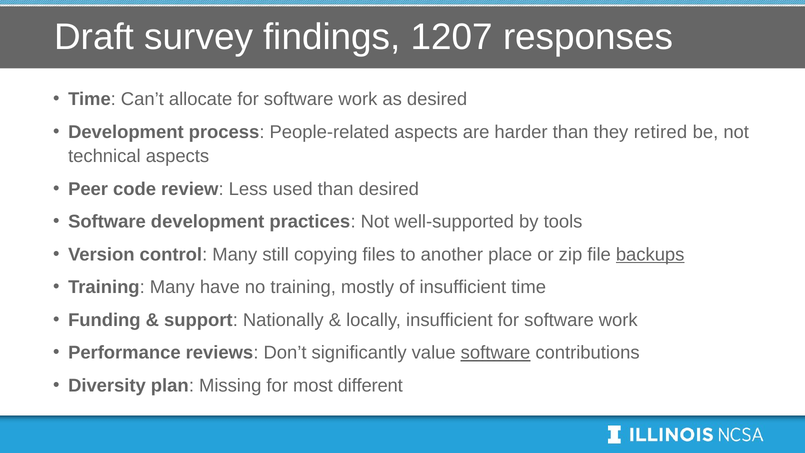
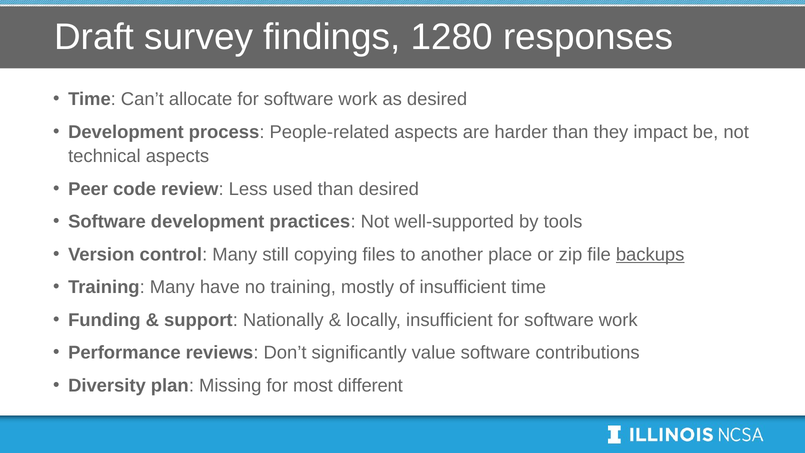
1207: 1207 -> 1280
retired: retired -> impact
software at (496, 353) underline: present -> none
